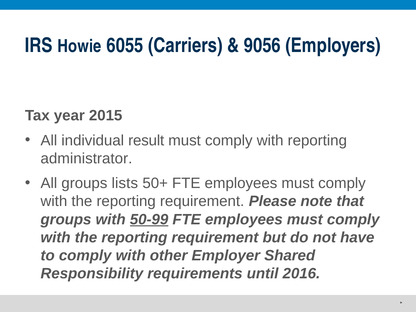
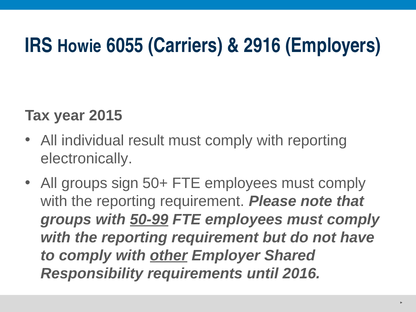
9056: 9056 -> 2916
administrator: administrator -> electronically
lists: lists -> sign
other underline: none -> present
